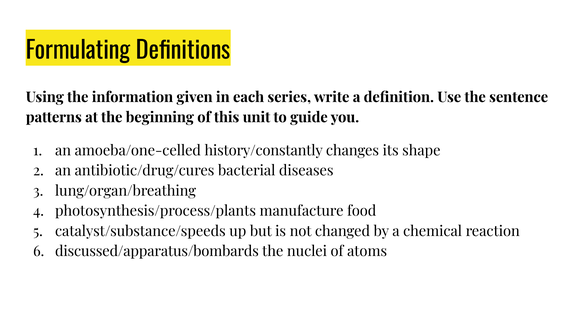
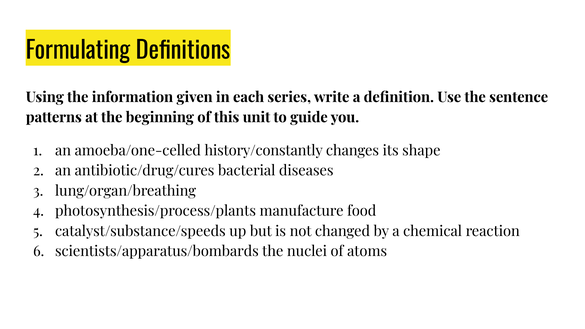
discussed/apparatus/bombards: discussed/apparatus/bombards -> scientists/apparatus/bombards
